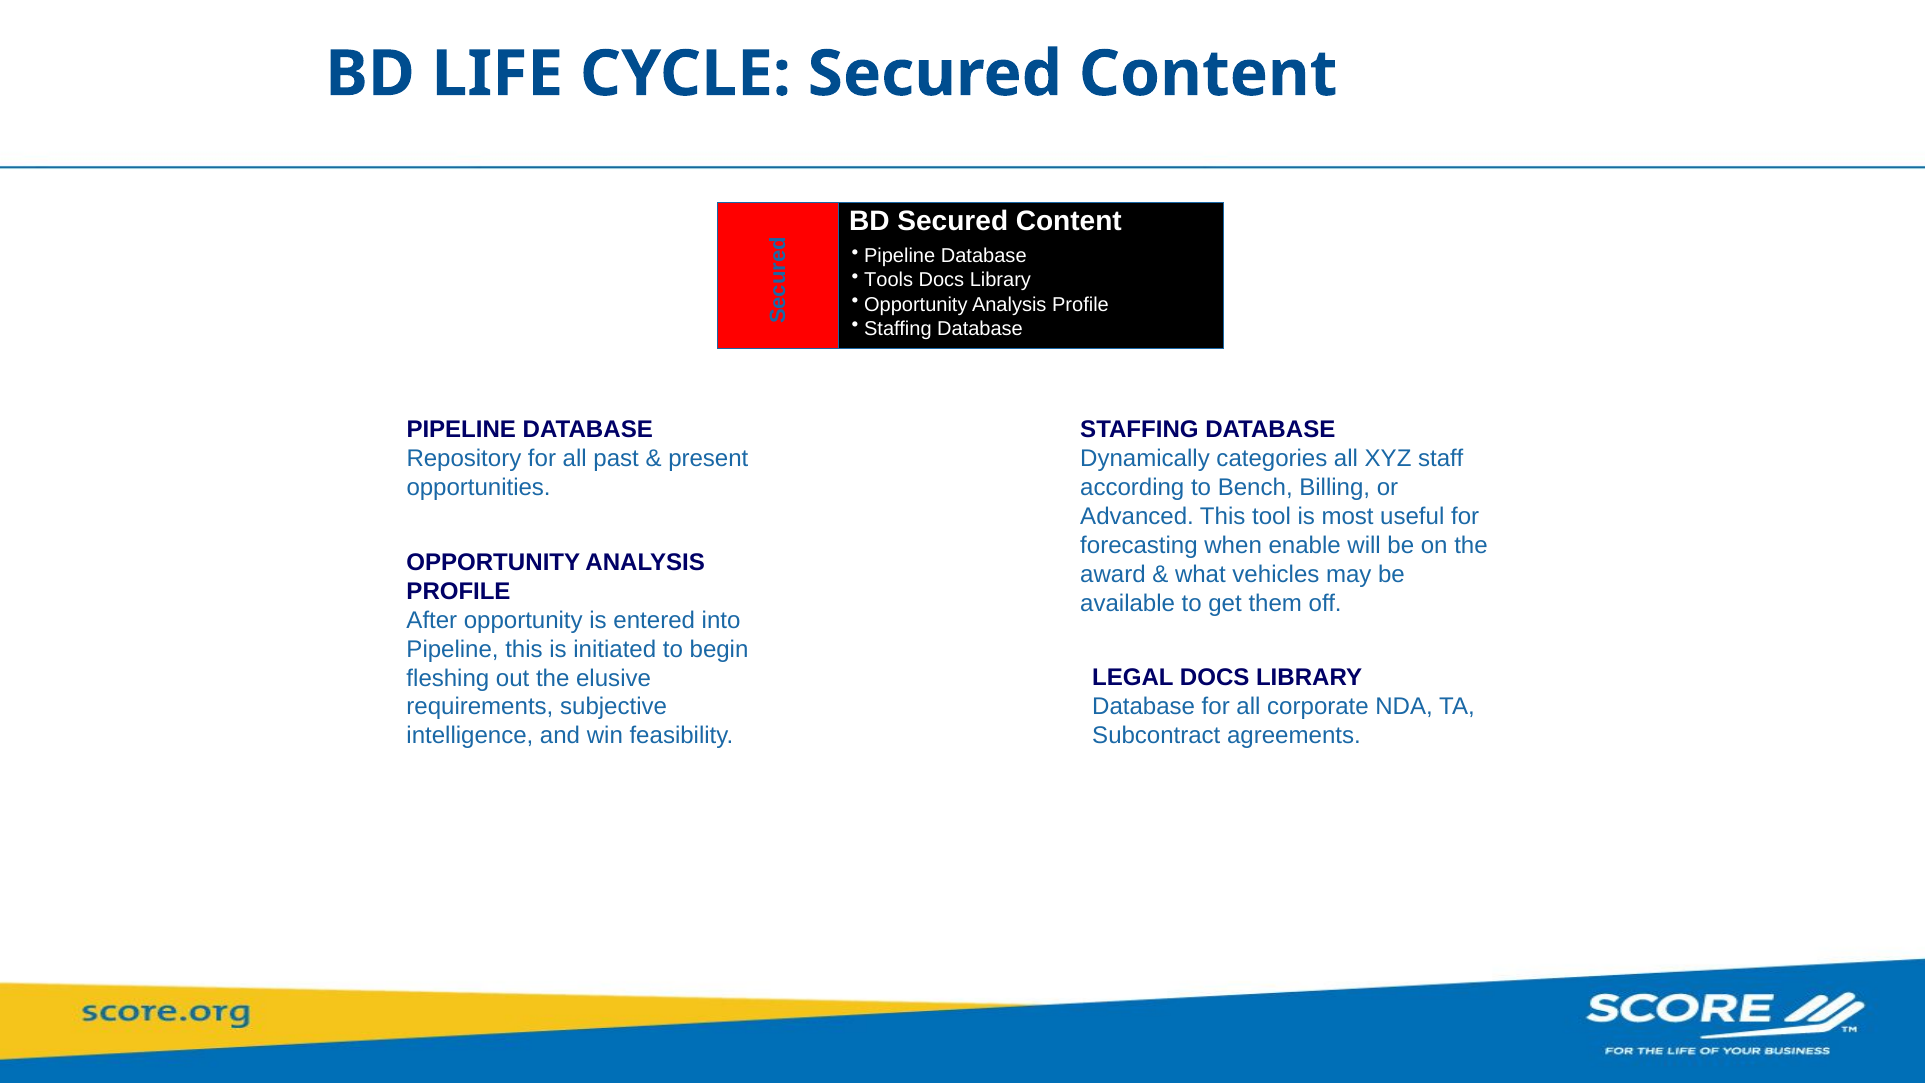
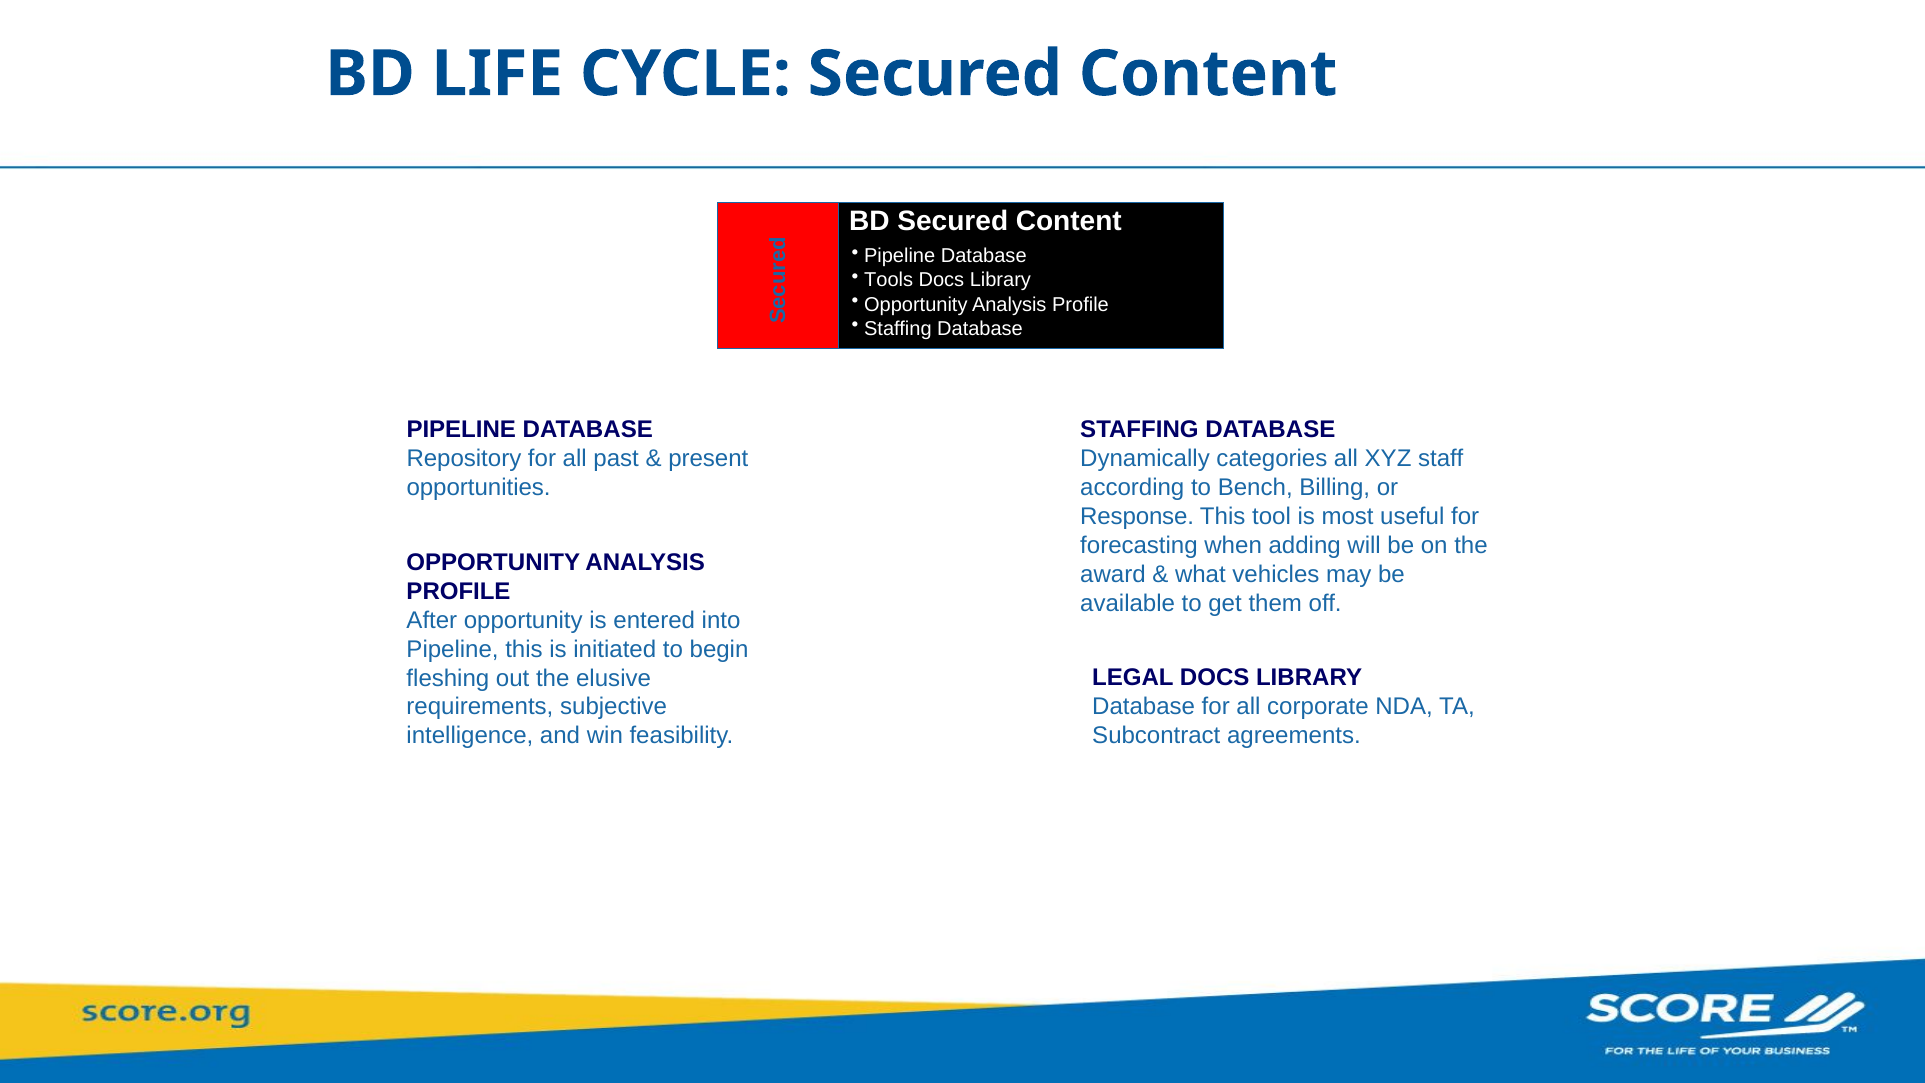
Advanced: Advanced -> Response
enable: enable -> adding
